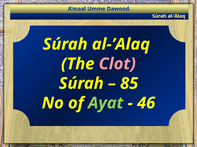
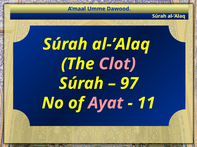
85: 85 -> 97
Ayat colour: light green -> pink
46: 46 -> 11
